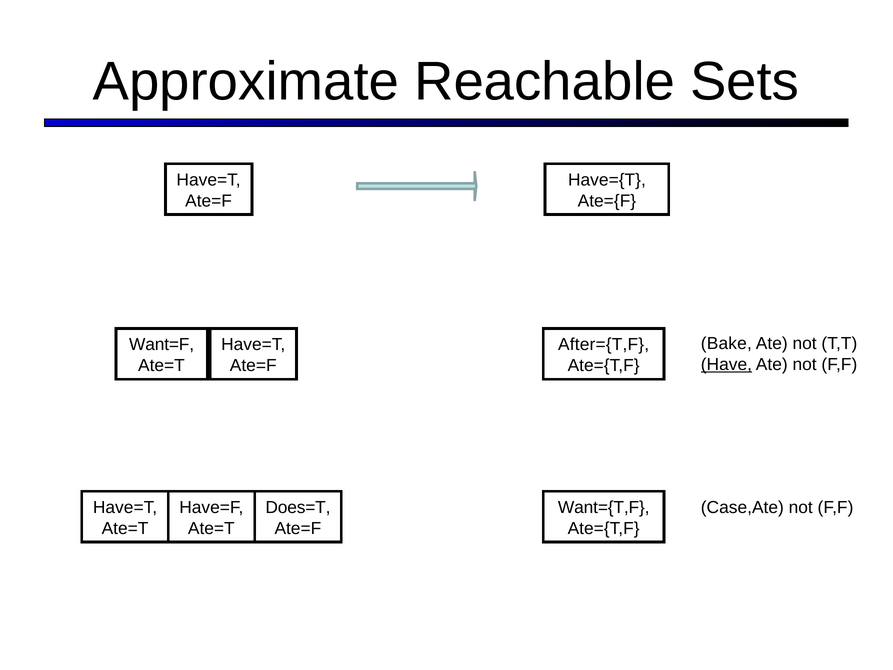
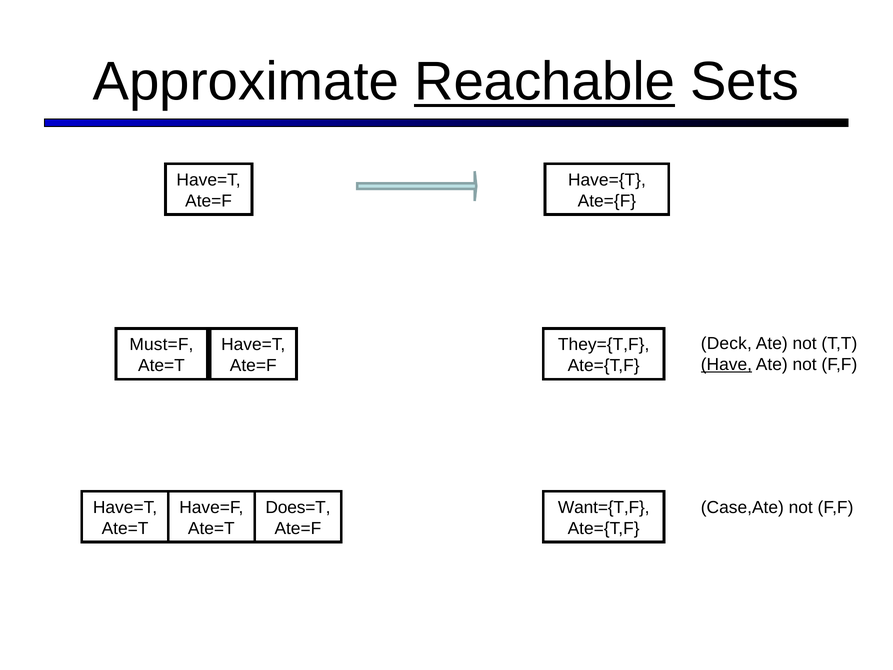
Reachable underline: none -> present
Bake: Bake -> Deck
Want=F: Want=F -> Must=F
After={T,F: After={T,F -> They={T,F
